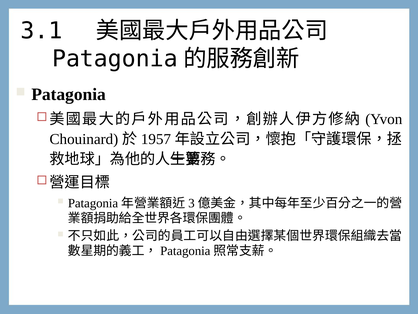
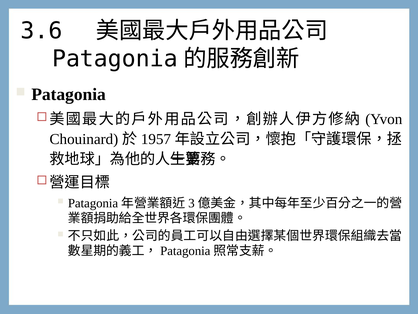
3.1: 3.1 -> 3.6
